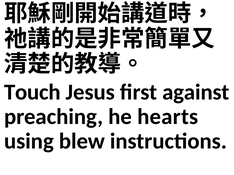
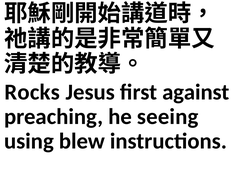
Touch: Touch -> Rocks
hearts: hearts -> seeing
